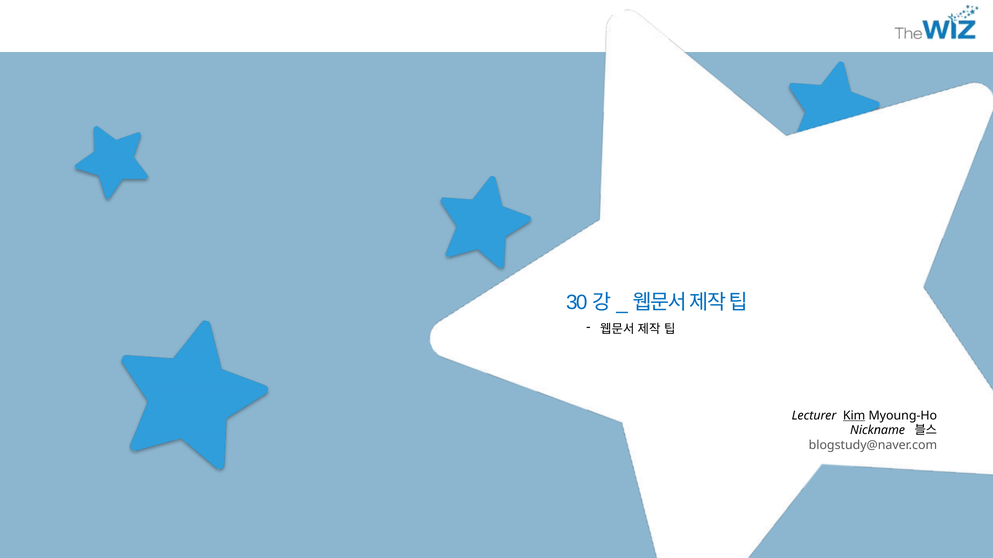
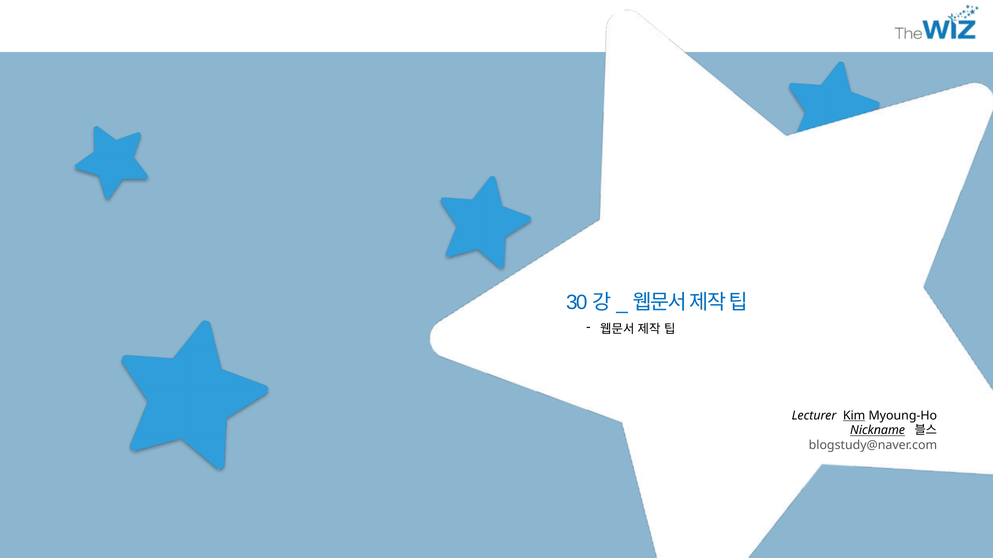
Nickname underline: none -> present
